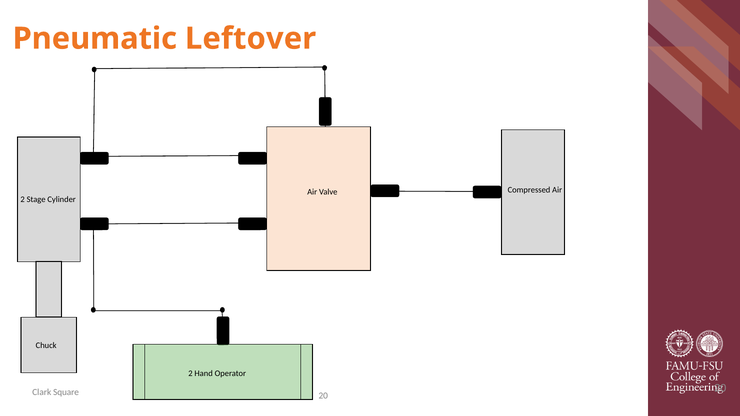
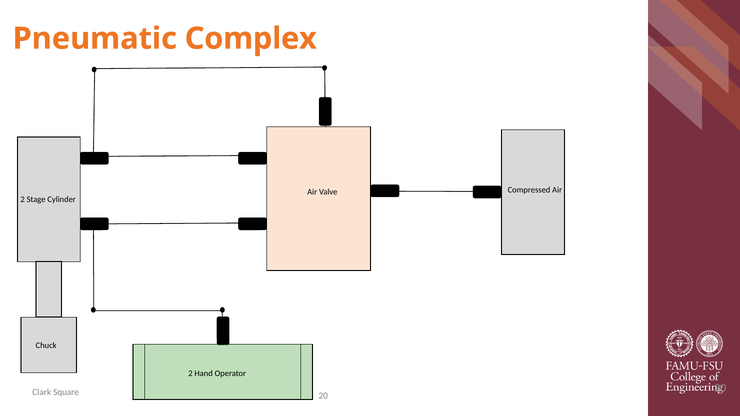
Leftover: Leftover -> Complex
